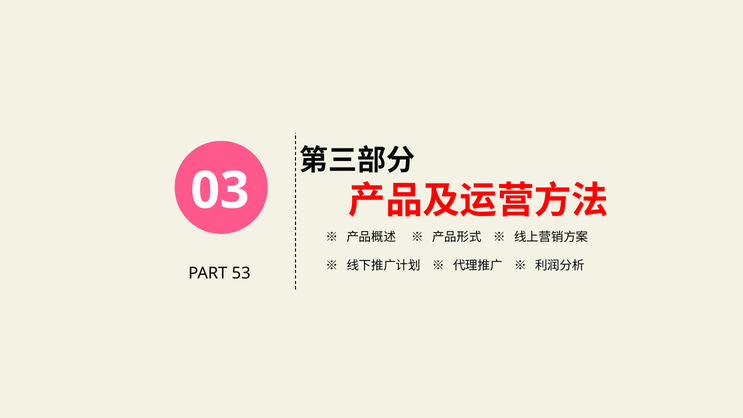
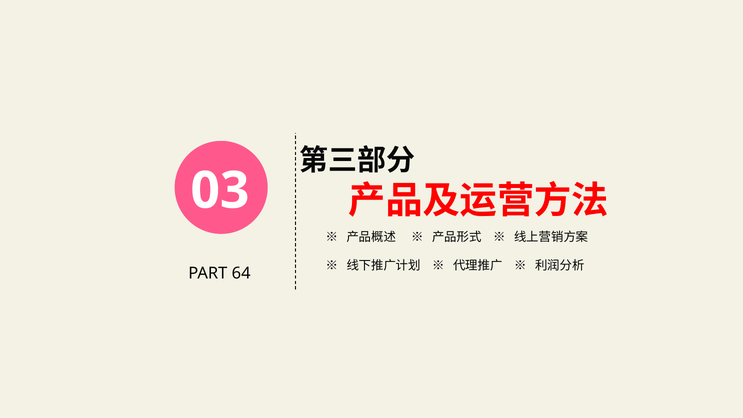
53: 53 -> 64
